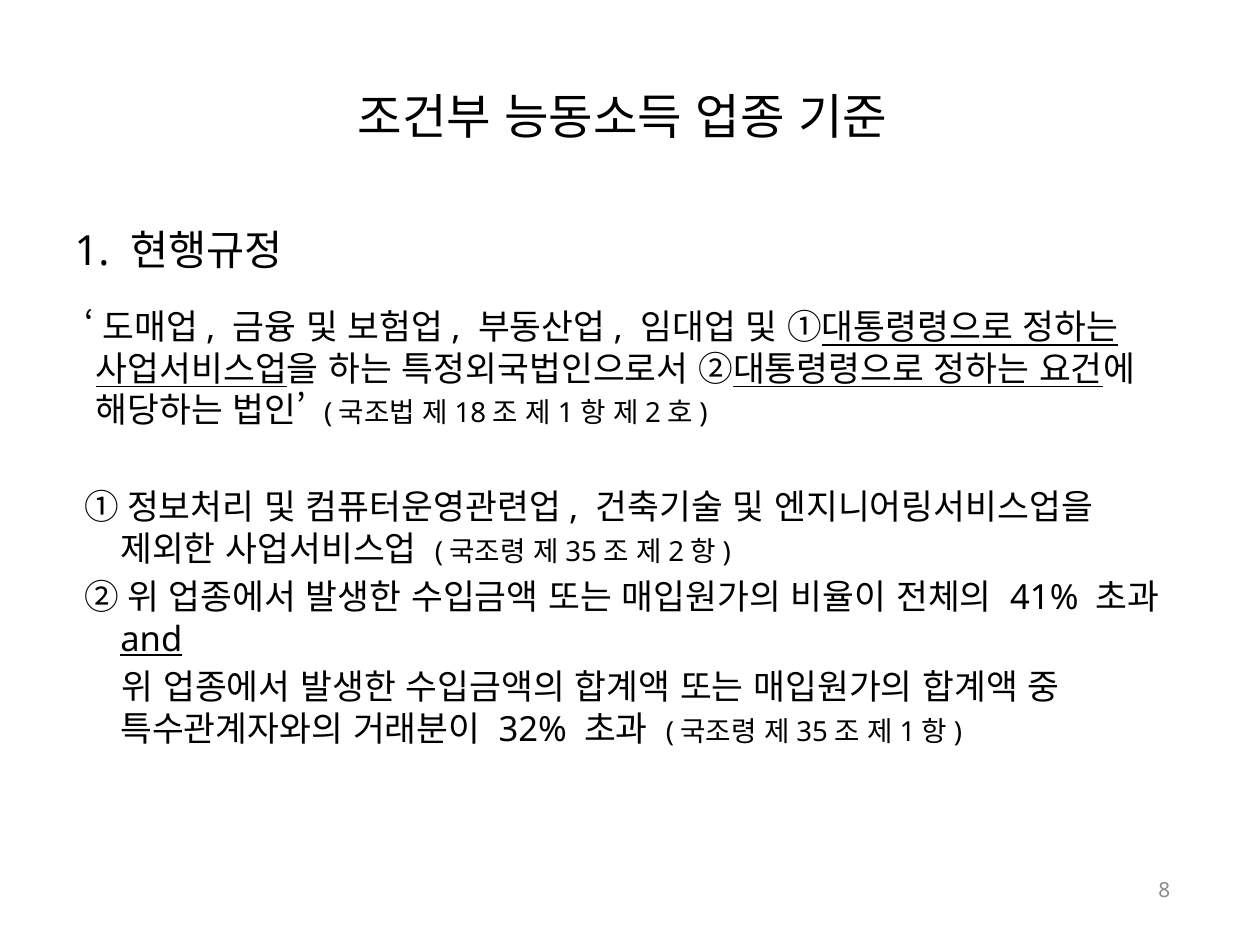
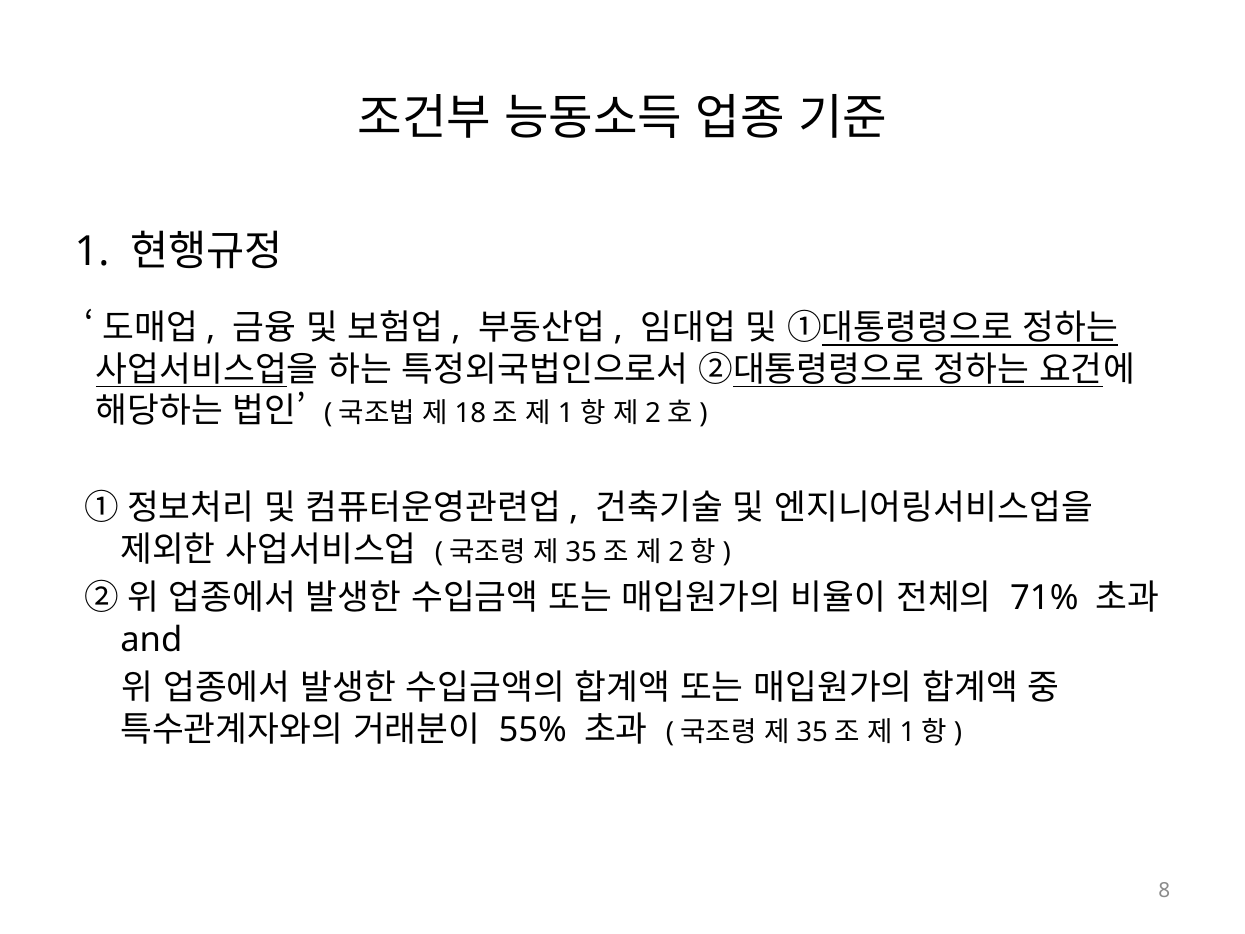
41%: 41% -> 71%
and underline: present -> none
32%: 32% -> 55%
